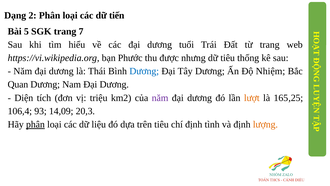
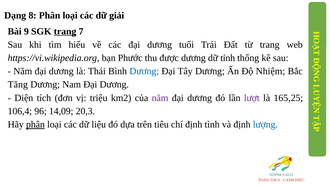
2: 2 -> 8
tiến: tiến -> giải
5: 5 -> 9
trang at (65, 31) underline: none -> present
được nhưng: nhưng -> dương
dữ tiêu: tiêu -> tỉnh
Quan: Quan -> Tăng
lượt colour: orange -> purple
93: 93 -> 96
lượng colour: orange -> blue
